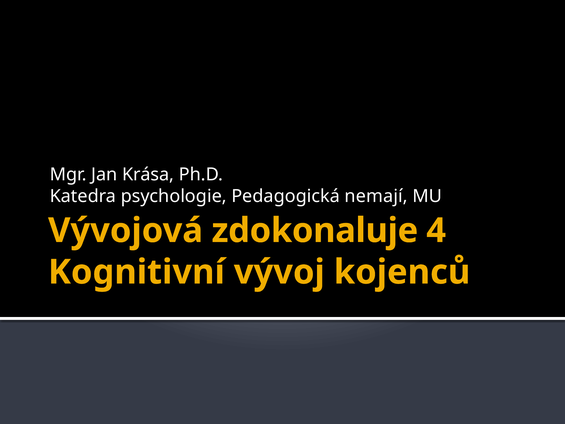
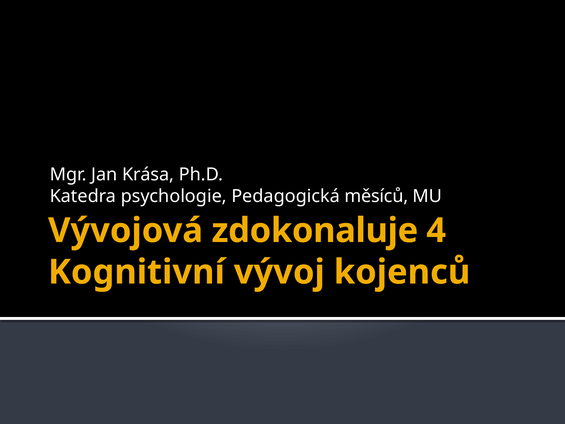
nemají: nemají -> měsíců
